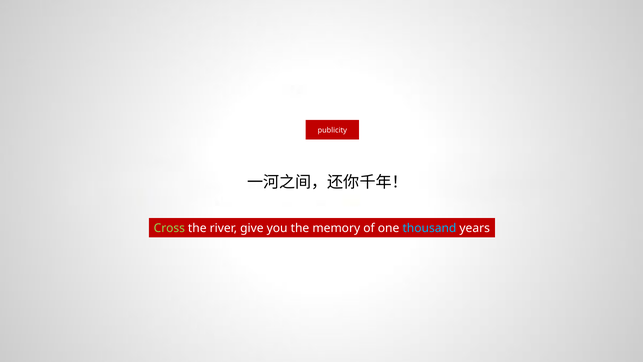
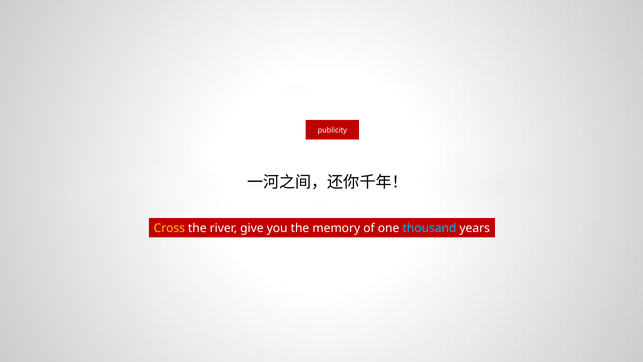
Cross colour: light green -> yellow
